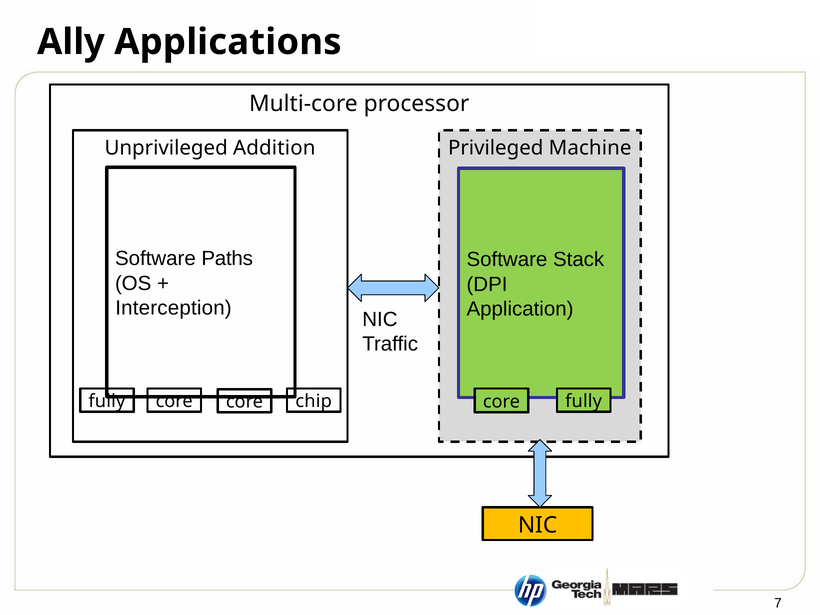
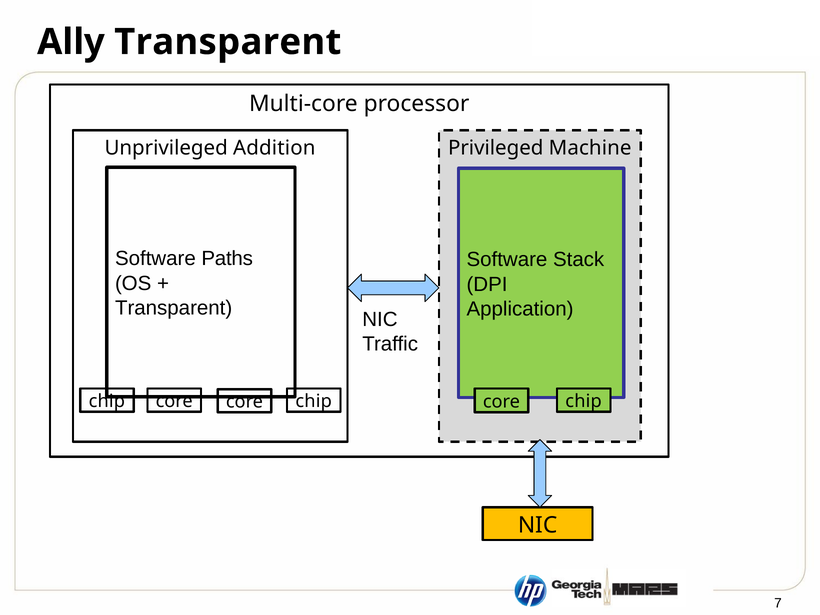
Ally Applications: Applications -> Transparent
Interception at (174, 308): Interception -> Transparent
fully at (107, 401): fully -> chip
fully at (584, 401): fully -> chip
